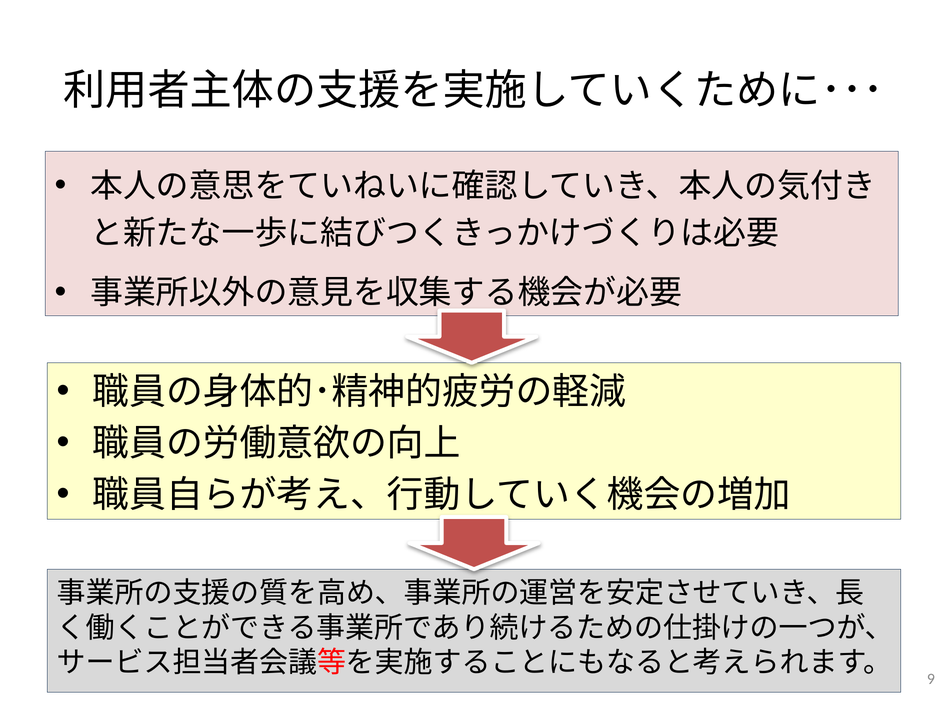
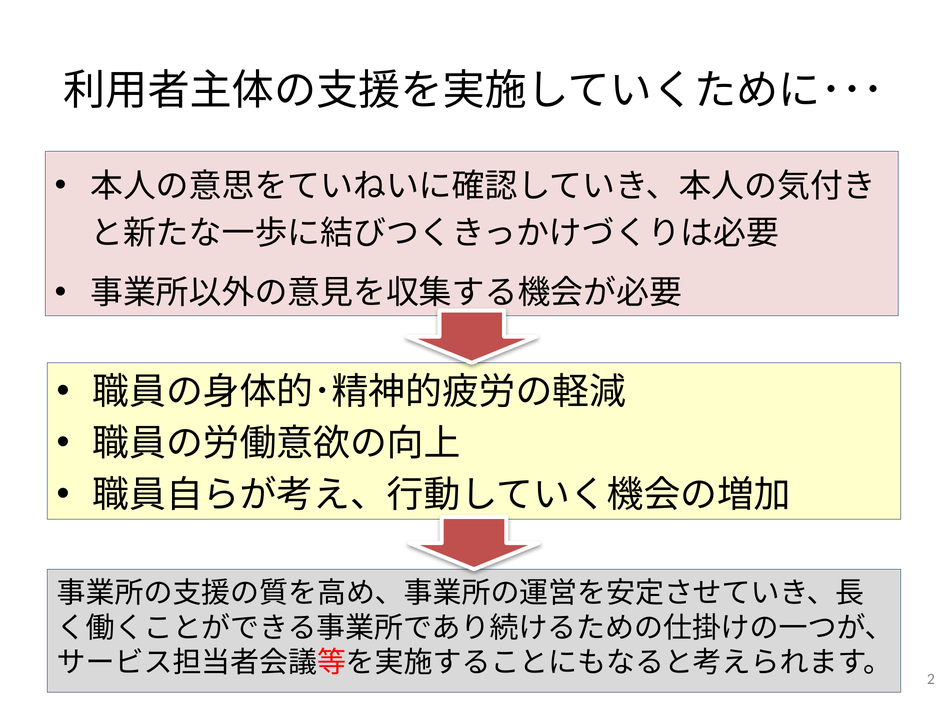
9: 9 -> 2
